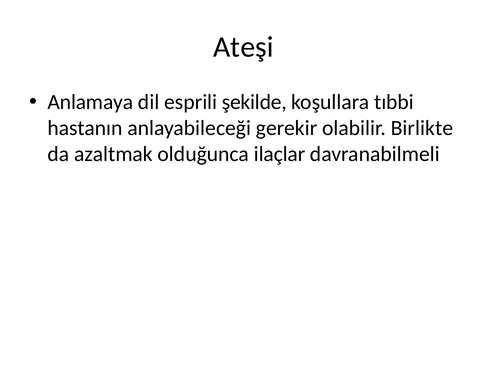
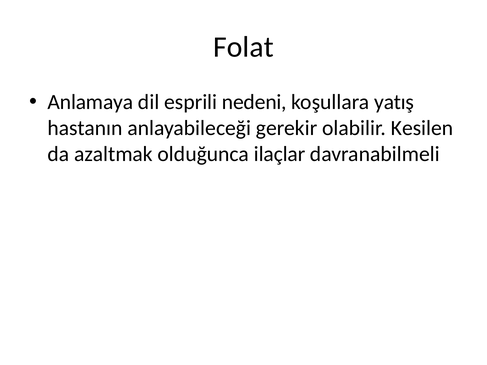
Ateşi: Ateşi -> Folat
şekilde: şekilde -> nedeni
tıbbi: tıbbi -> yatış
Birlikte: Birlikte -> Kesilen
